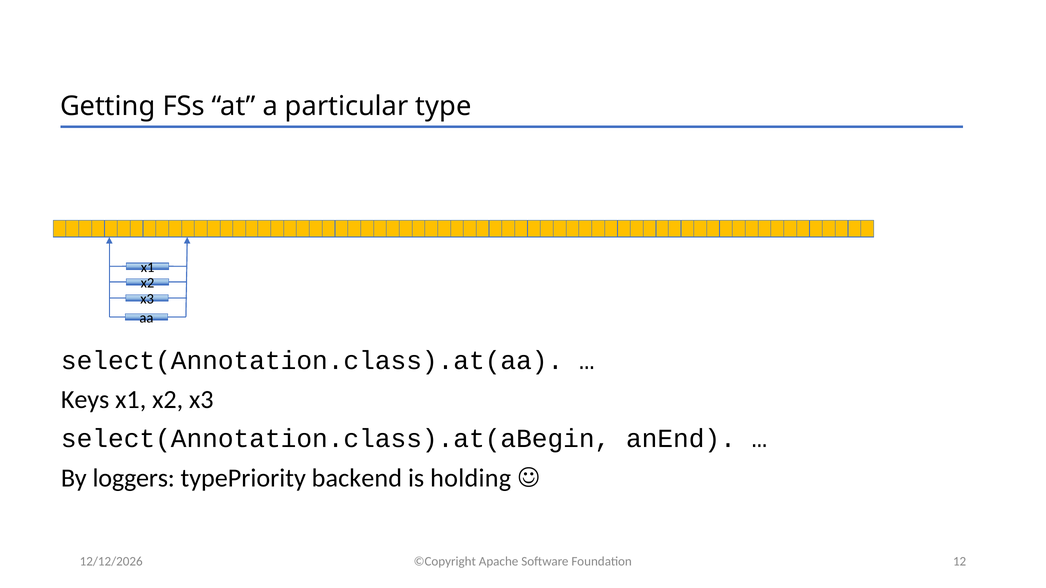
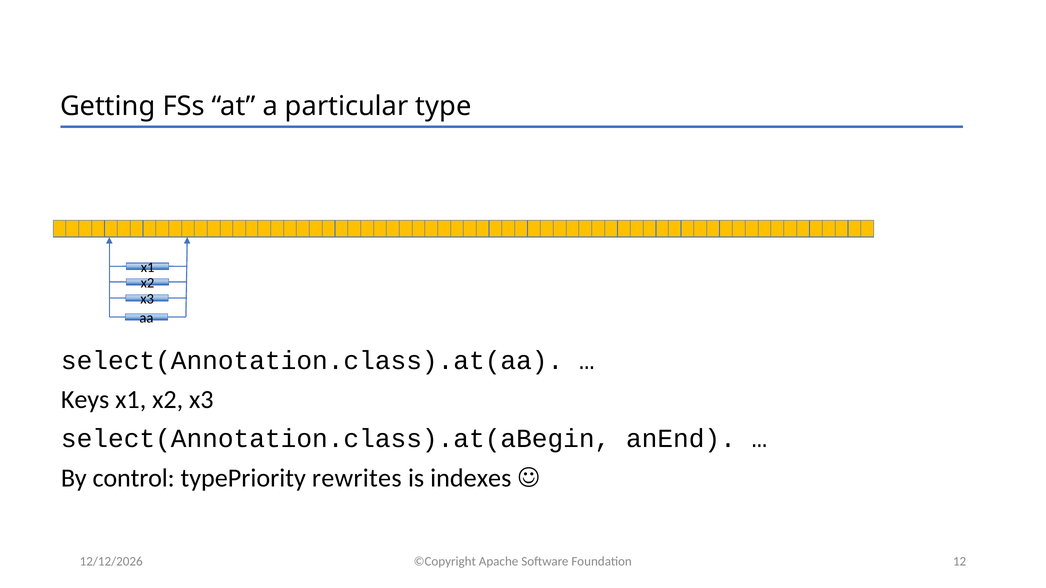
loggers: loggers -> control
backend: backend -> rewrites
holding: holding -> indexes
